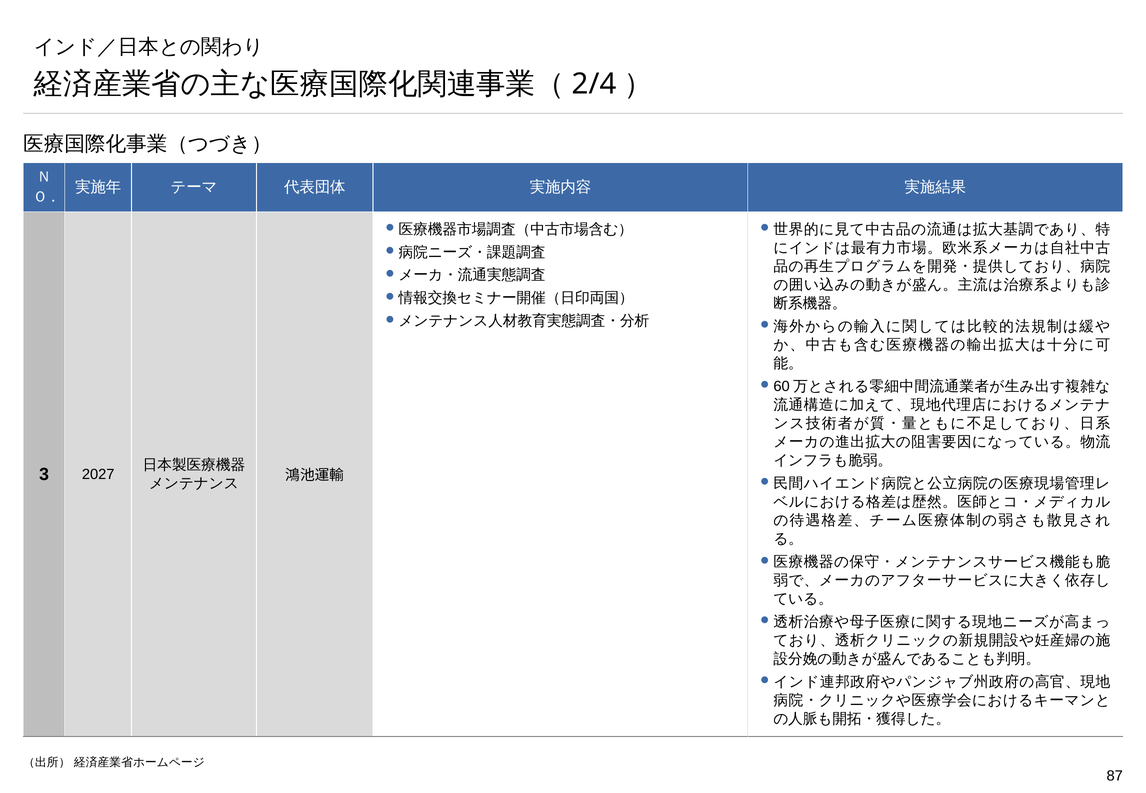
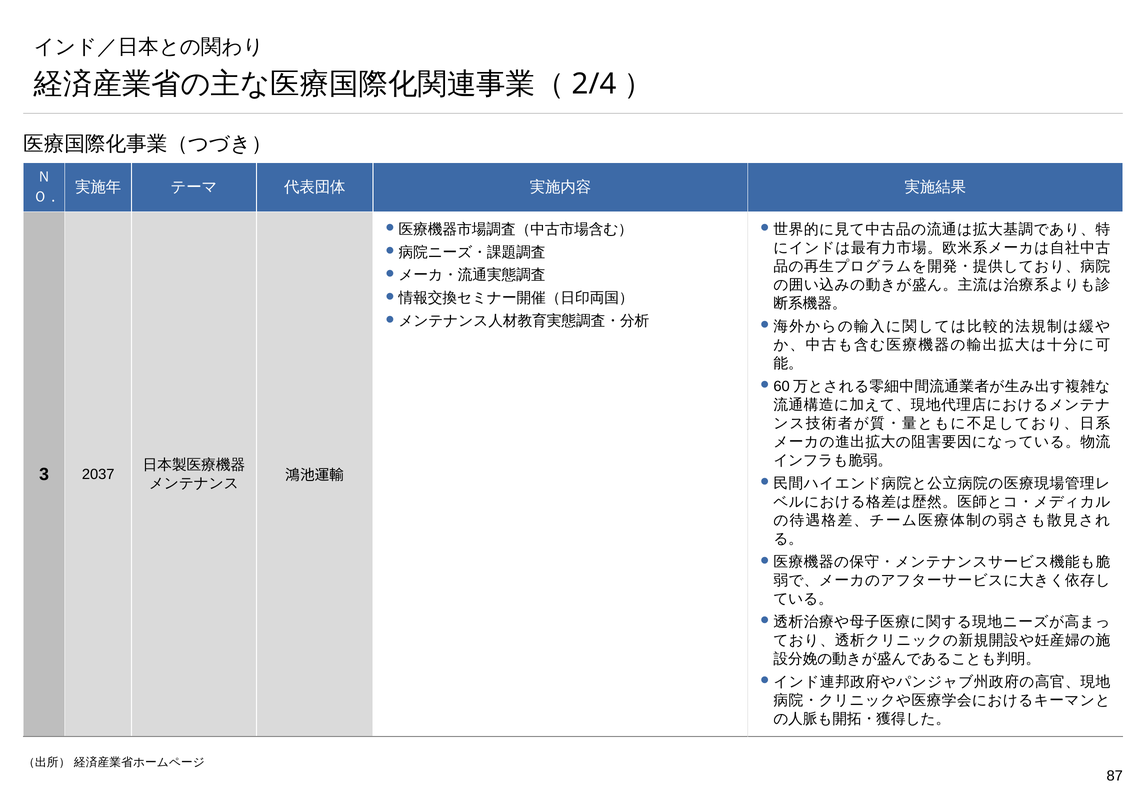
2027: 2027 -> 2037
